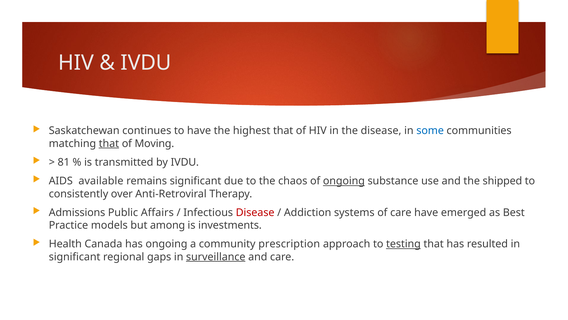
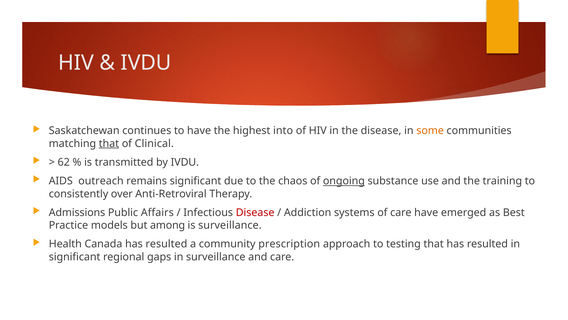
highest that: that -> into
some colour: blue -> orange
Moving: Moving -> Clinical
81: 81 -> 62
available: available -> outreach
shipped: shipped -> training
is investments: investments -> surveillance
Canada has ongoing: ongoing -> resulted
testing underline: present -> none
surveillance at (216, 256) underline: present -> none
